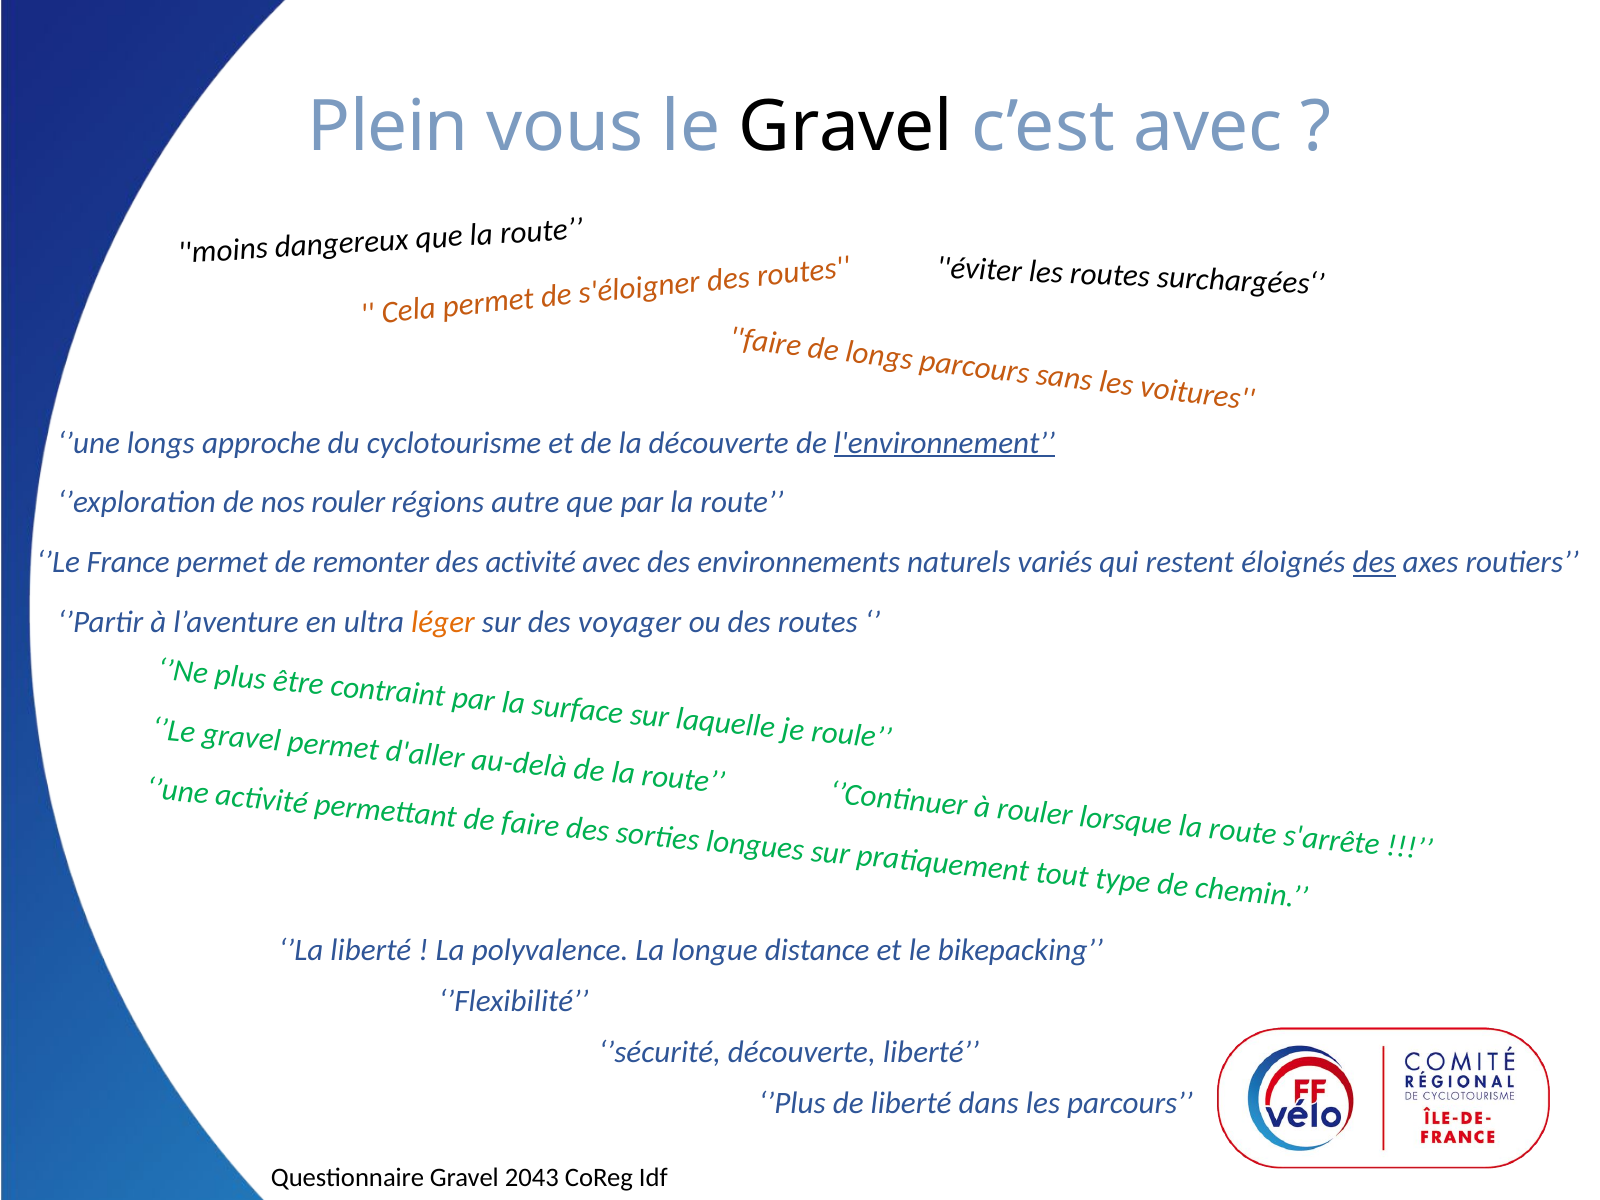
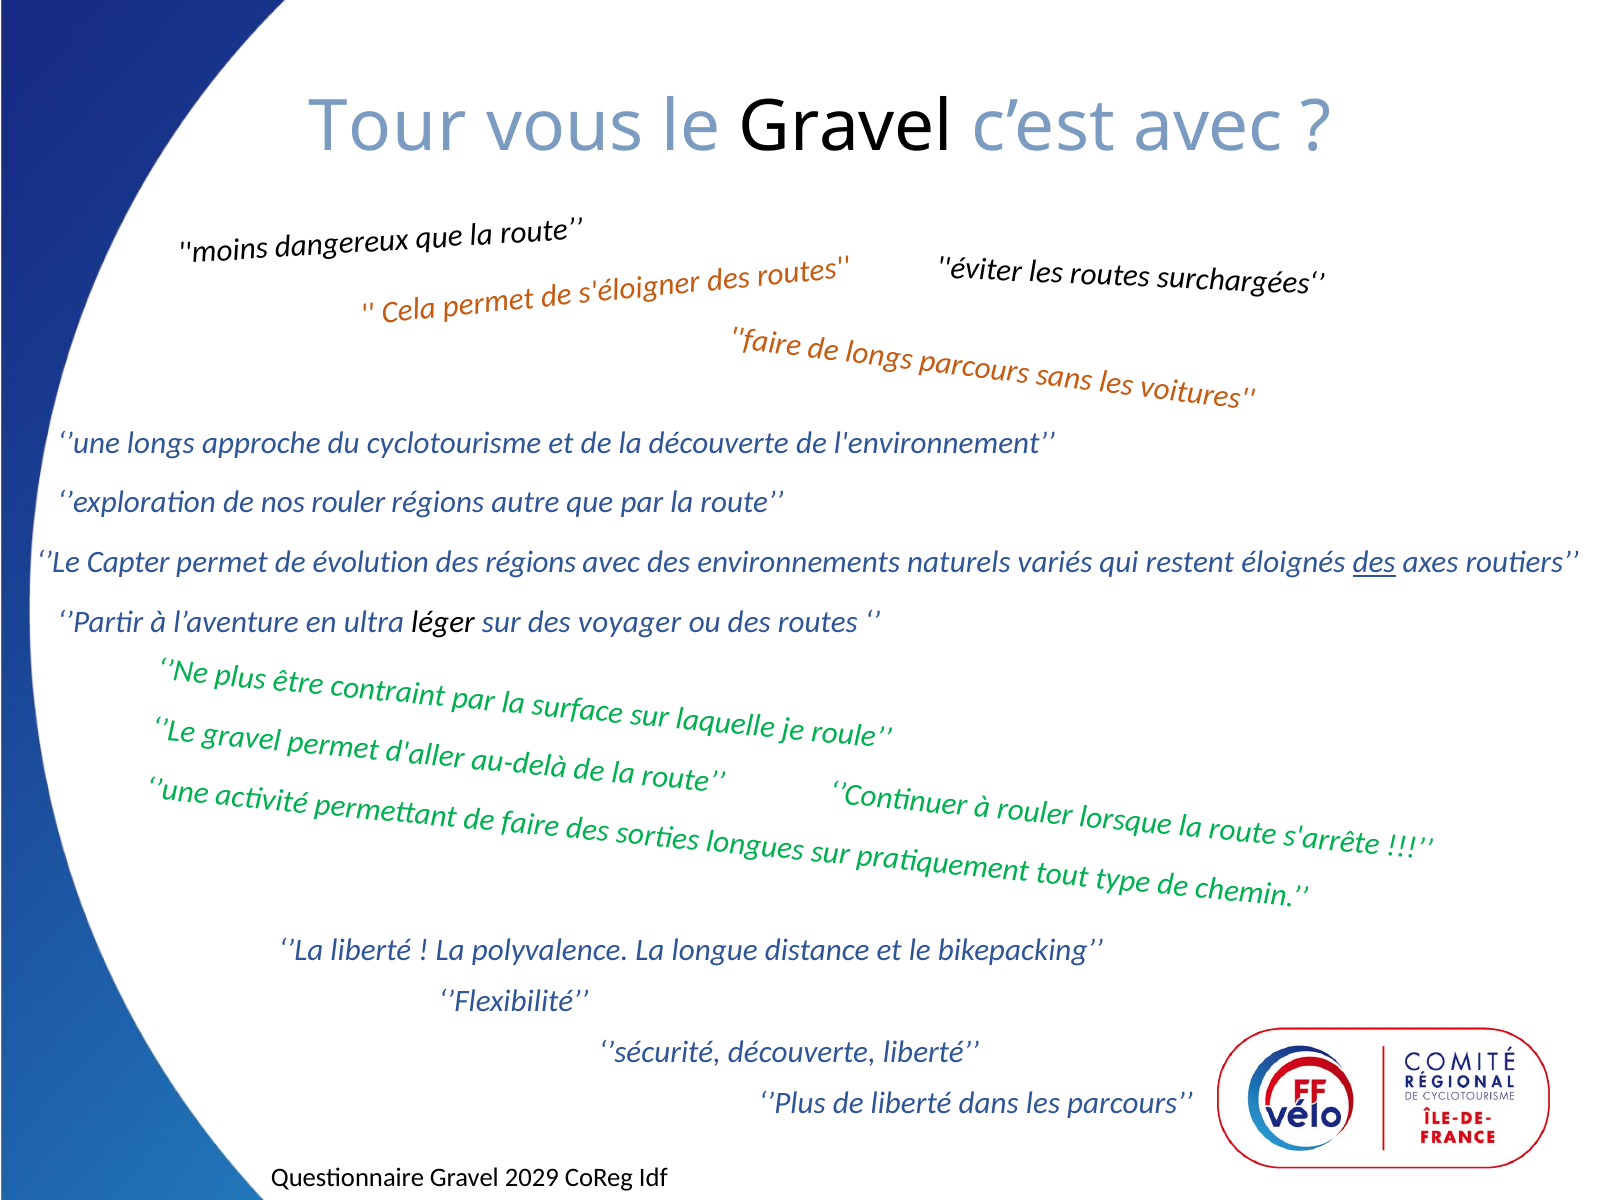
Plein: Plein -> Tour
l'environnement underline: present -> none
France: France -> Capter
remonter: remonter -> évolution
des activité: activité -> régions
léger colour: orange -> black
2043: 2043 -> 2029
